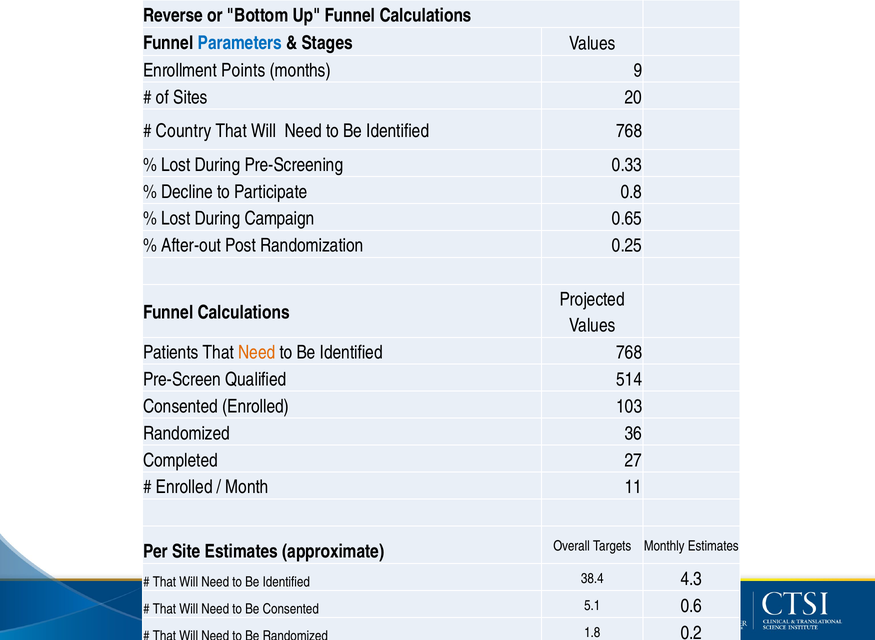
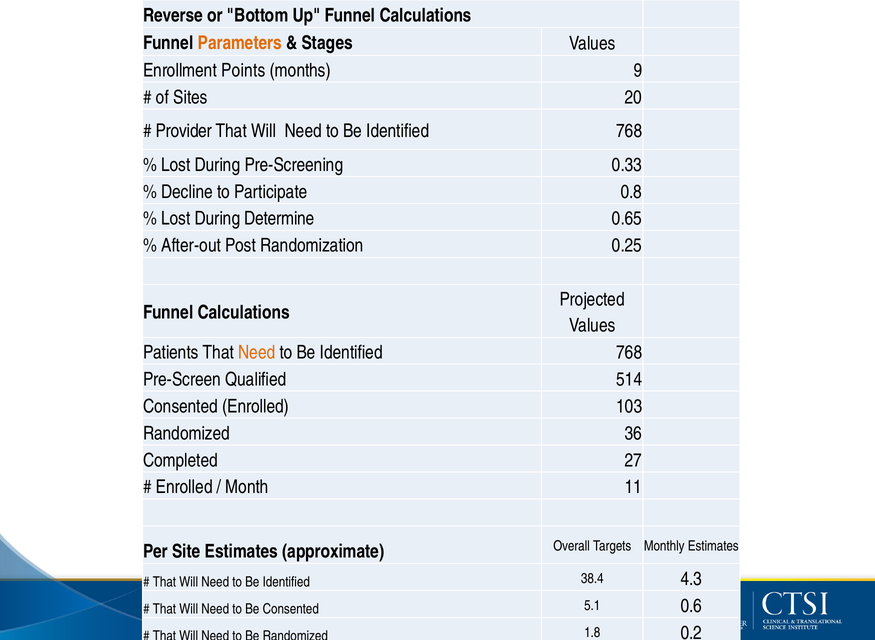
Parameters colour: blue -> orange
Country: Country -> Provider
Campaign: Campaign -> Determine
